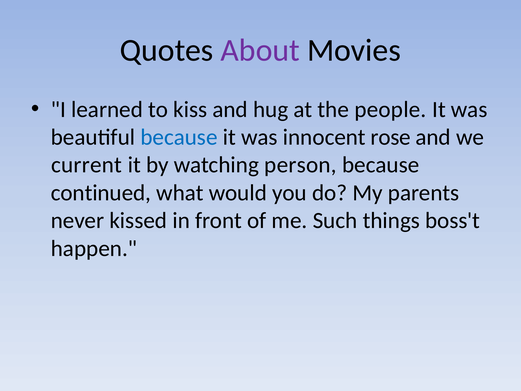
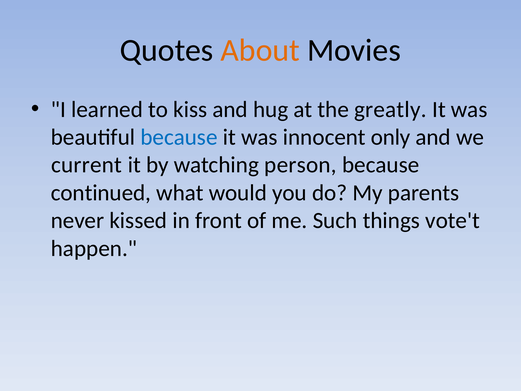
About colour: purple -> orange
people: people -> greatly
rose: rose -> only
boss't: boss't -> vote't
